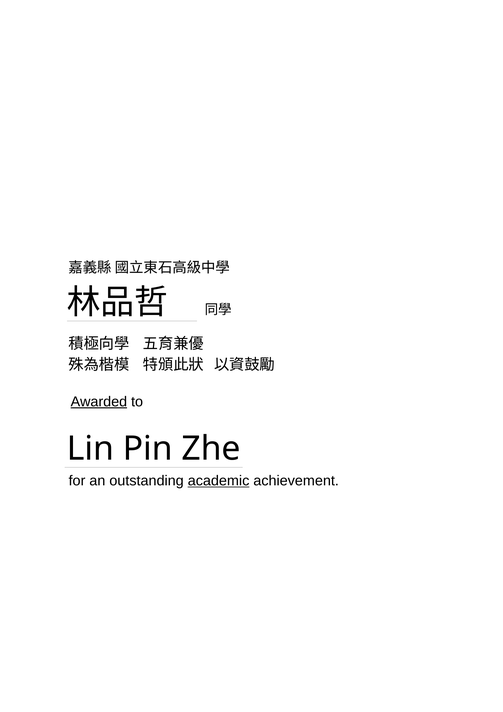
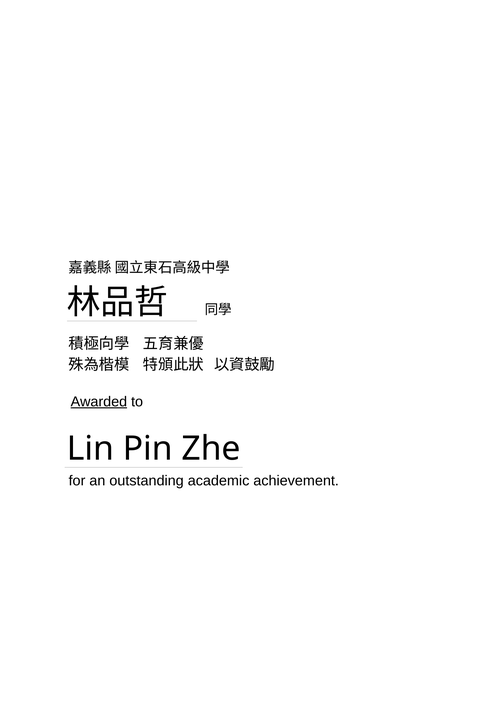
academic underline: present -> none
